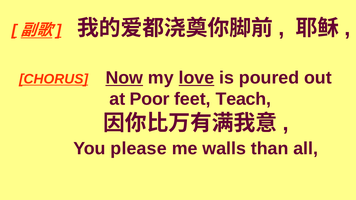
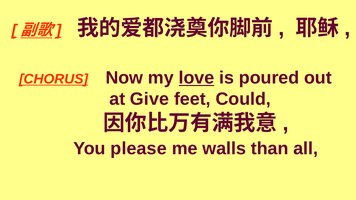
Now underline: present -> none
Poor: Poor -> Give
Teach: Teach -> Could
